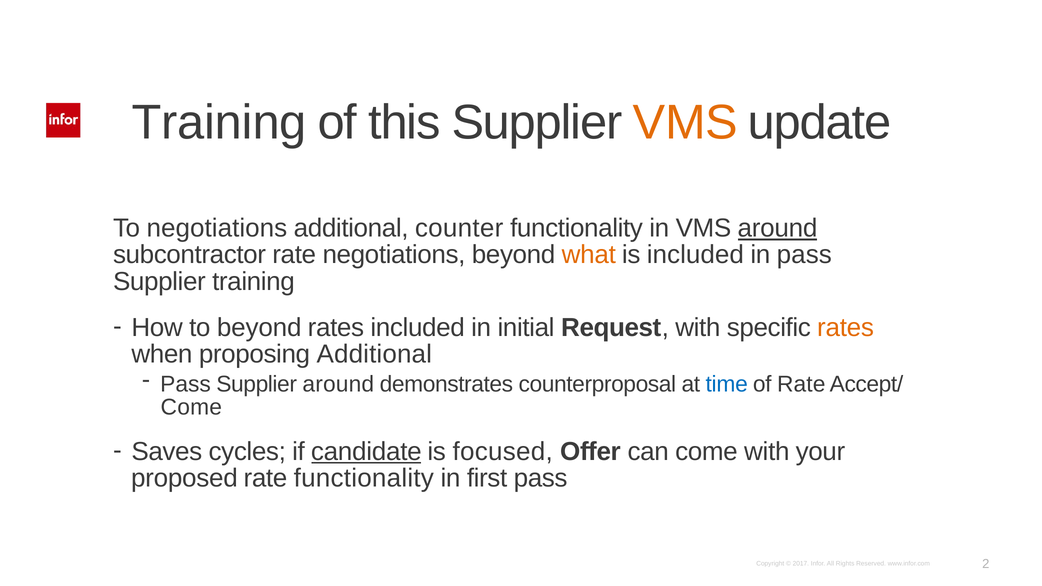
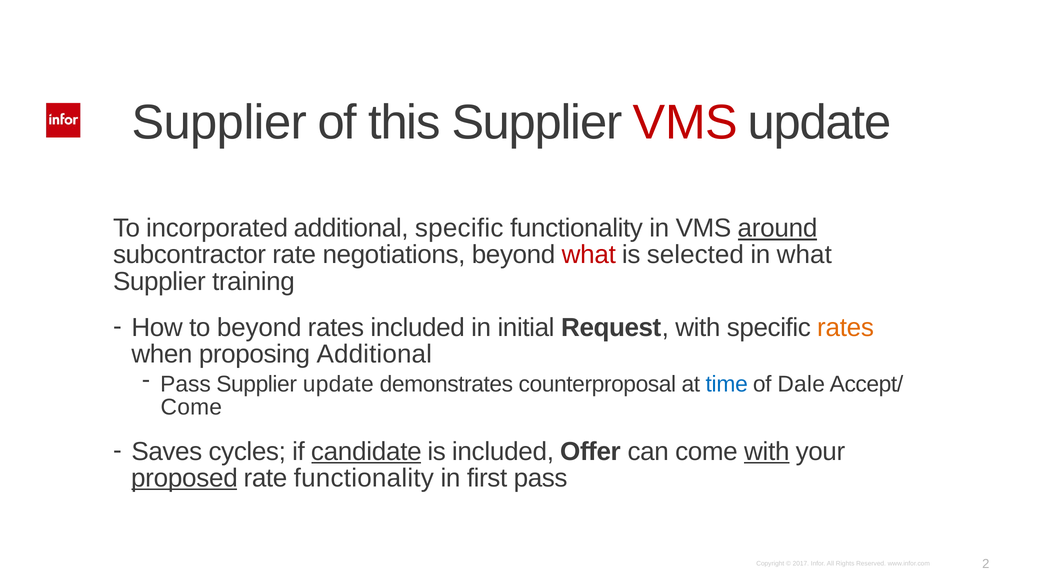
Training at (219, 122): Training -> Supplier
VMS at (685, 122) colour: orange -> red
To negotiations: negotiations -> incorporated
additional counter: counter -> specific
what at (589, 255) colour: orange -> red
is included: included -> selected
in pass: pass -> what
Supplier around: around -> update
of Rate: Rate -> Dale
is focused: focused -> included
with at (767, 452) underline: none -> present
proposed underline: none -> present
